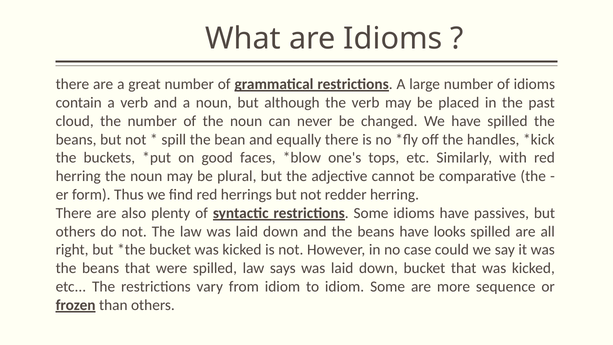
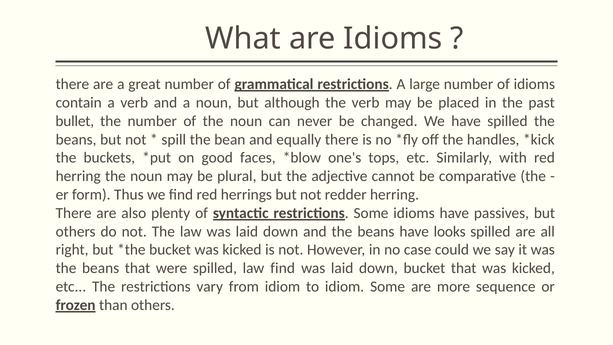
cloud: cloud -> bullet
law says: says -> find
